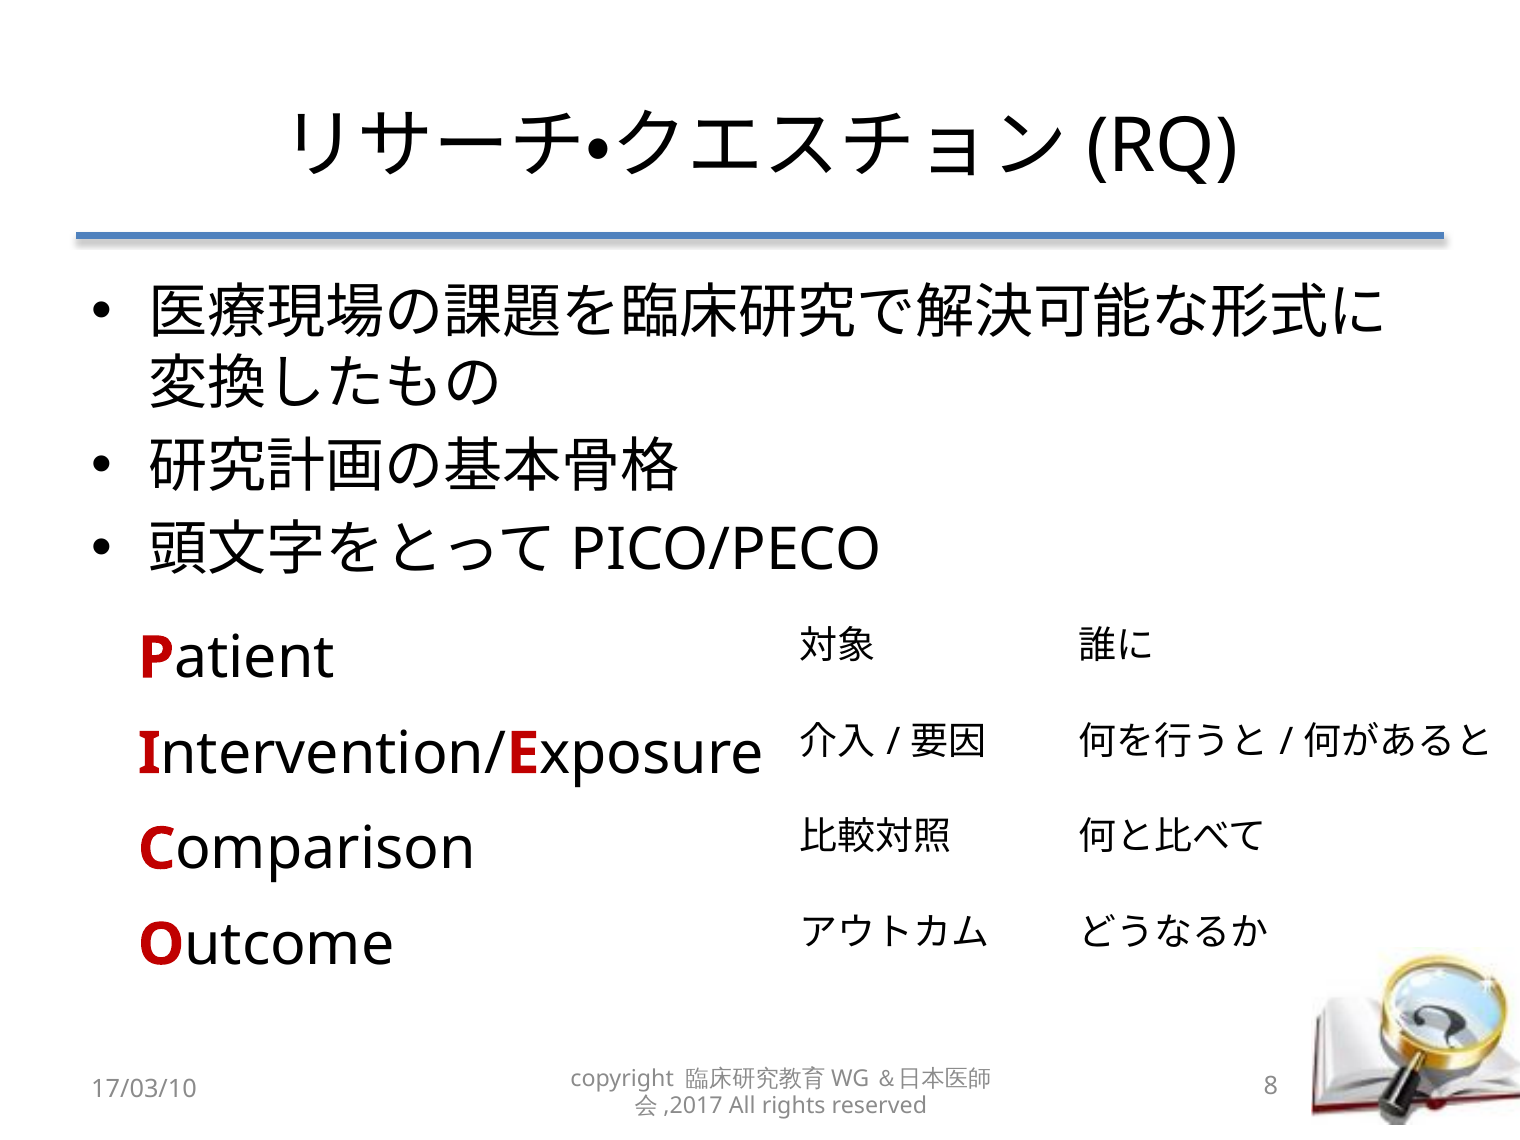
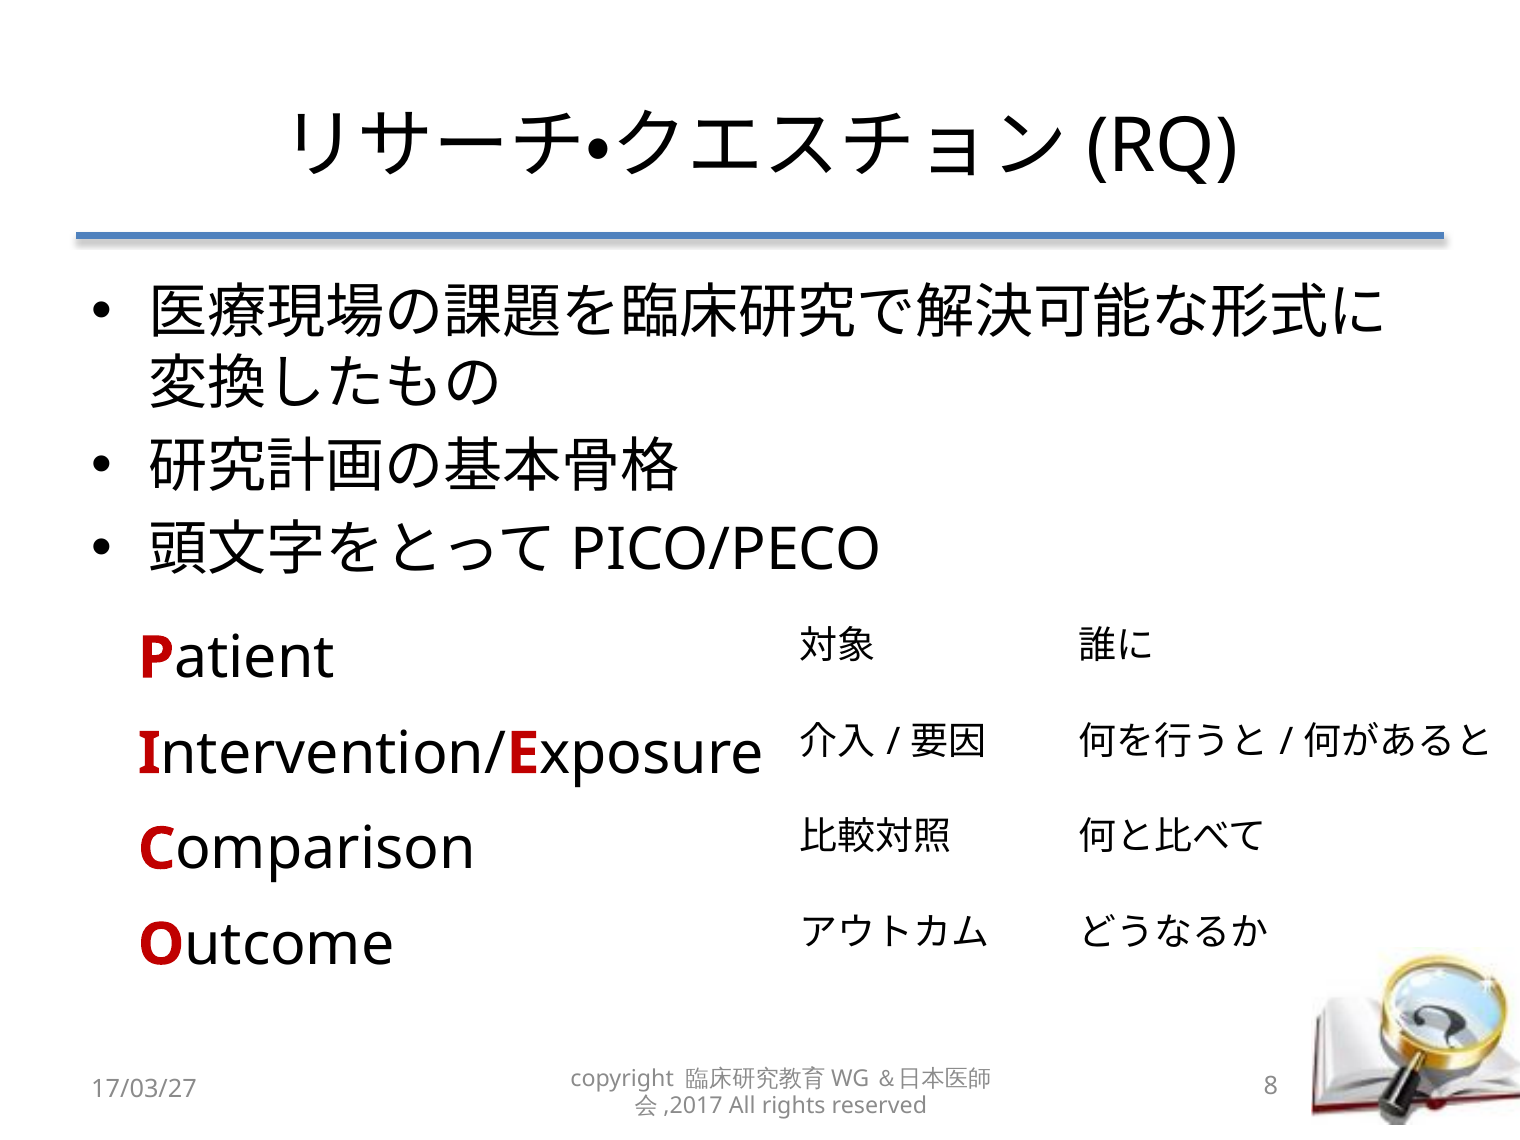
17/03/10: 17/03/10 -> 17/03/27
